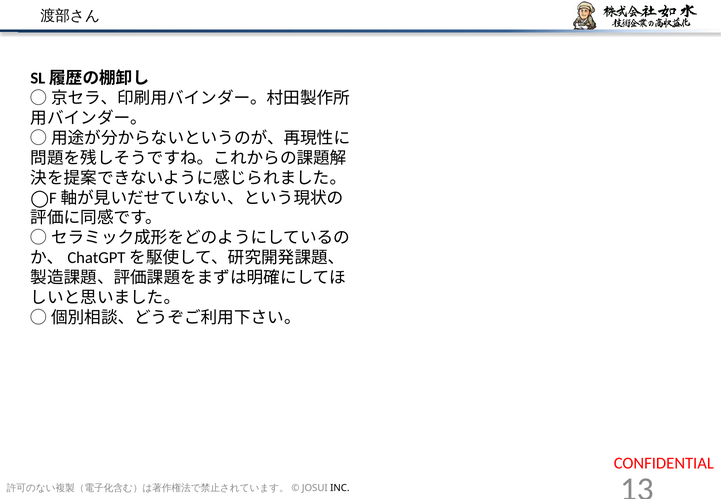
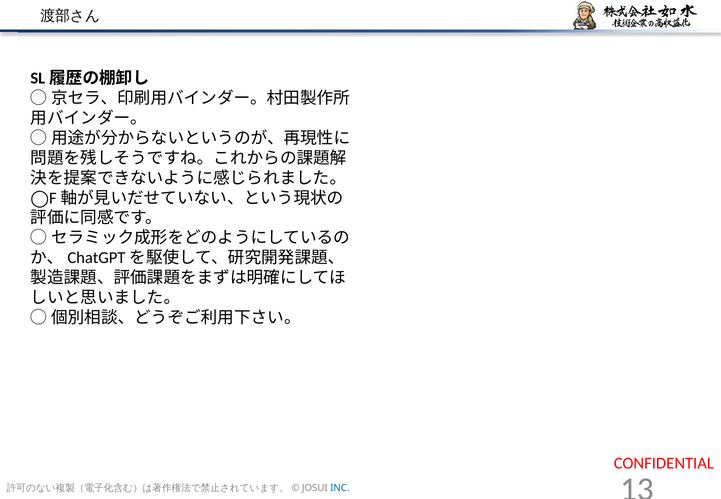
INC colour: black -> blue
